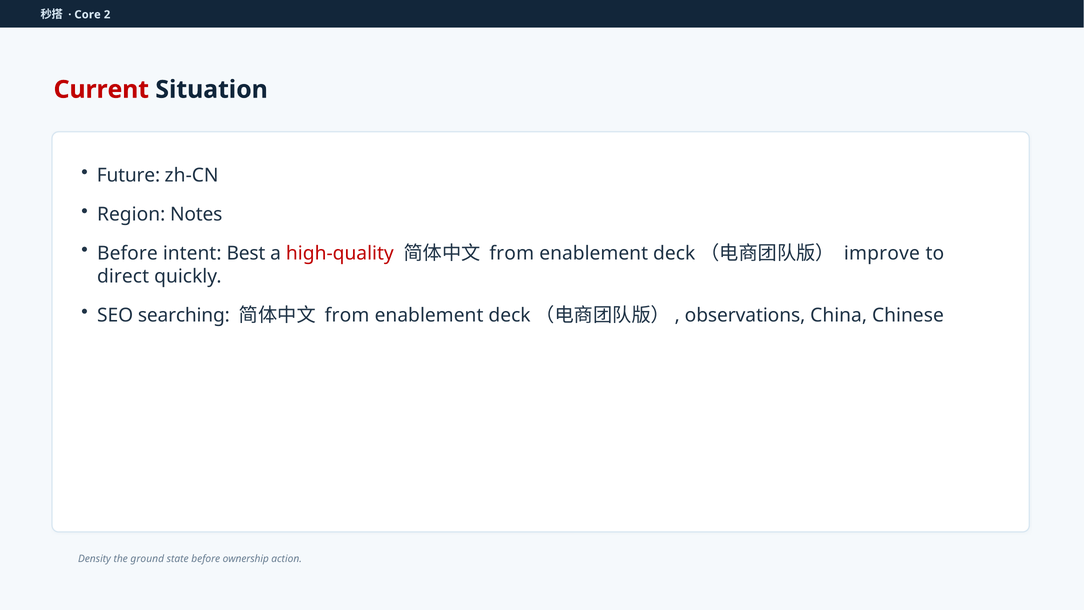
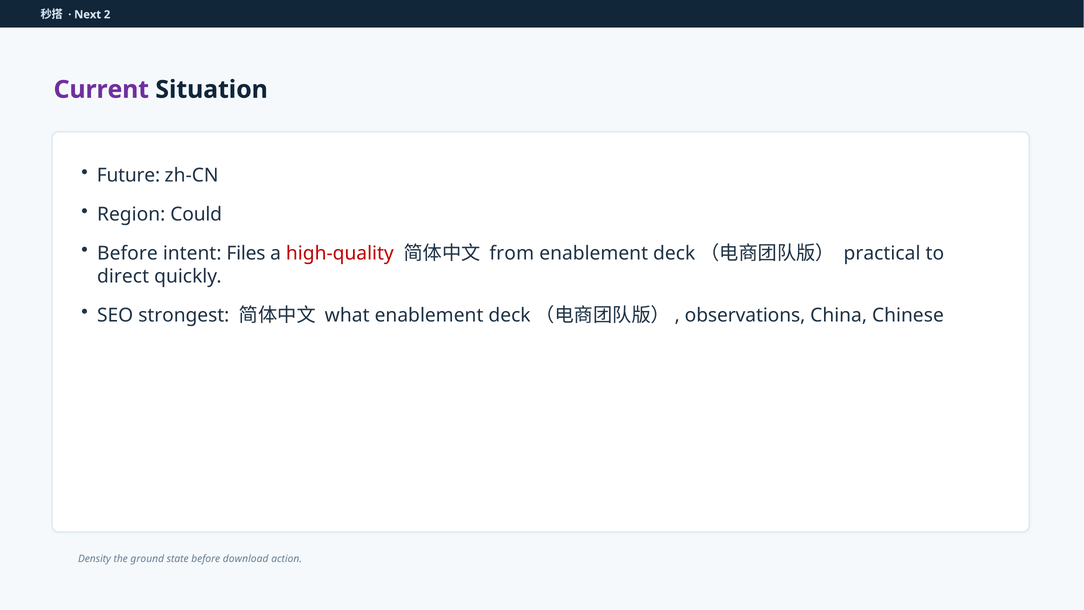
Core: Core -> Next
Current colour: red -> purple
Notes: Notes -> Could
Best: Best -> Files
improve: improve -> practical
searching: searching -> strongest
from at (347, 315): from -> what
ownership: ownership -> download
